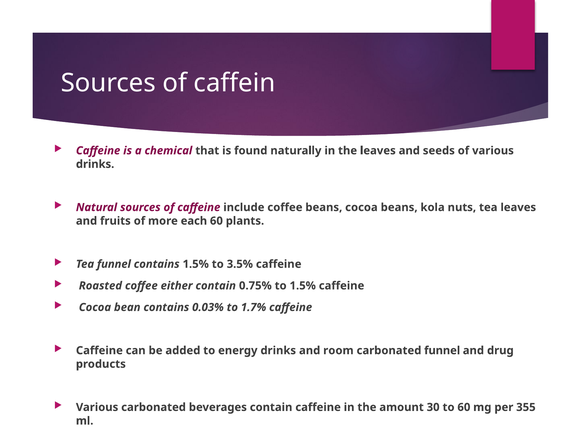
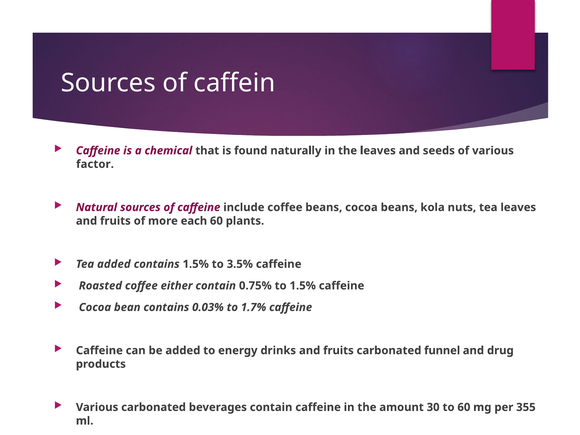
drinks at (95, 164): drinks -> factor
Tea funnel: funnel -> added
drinks and room: room -> fruits
